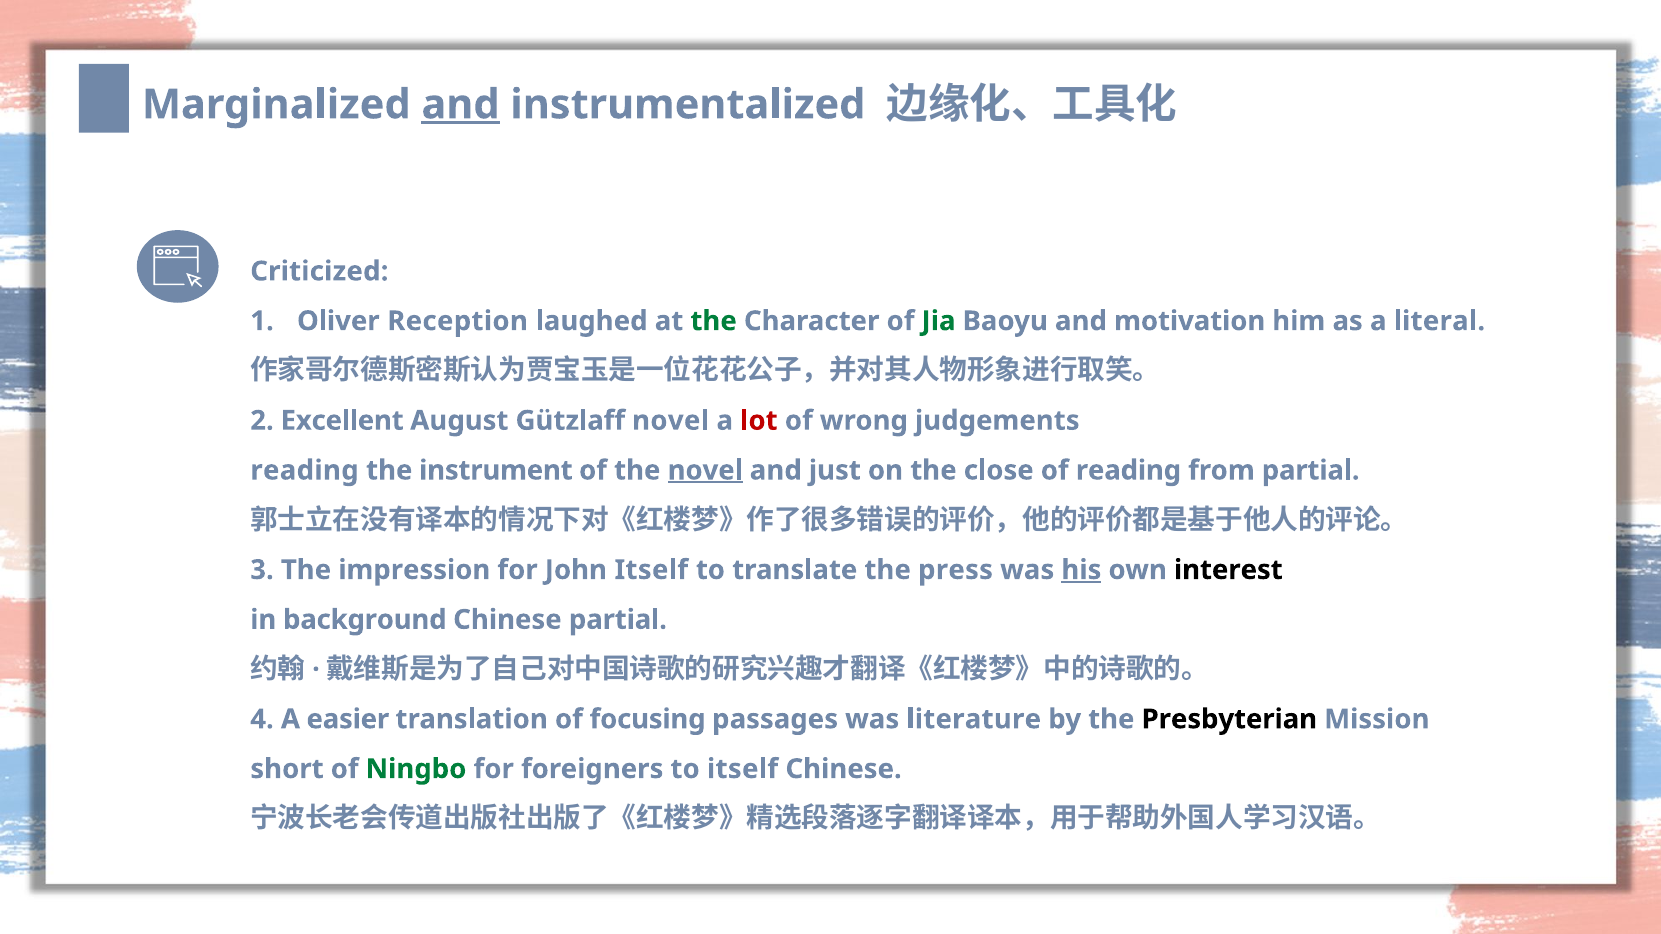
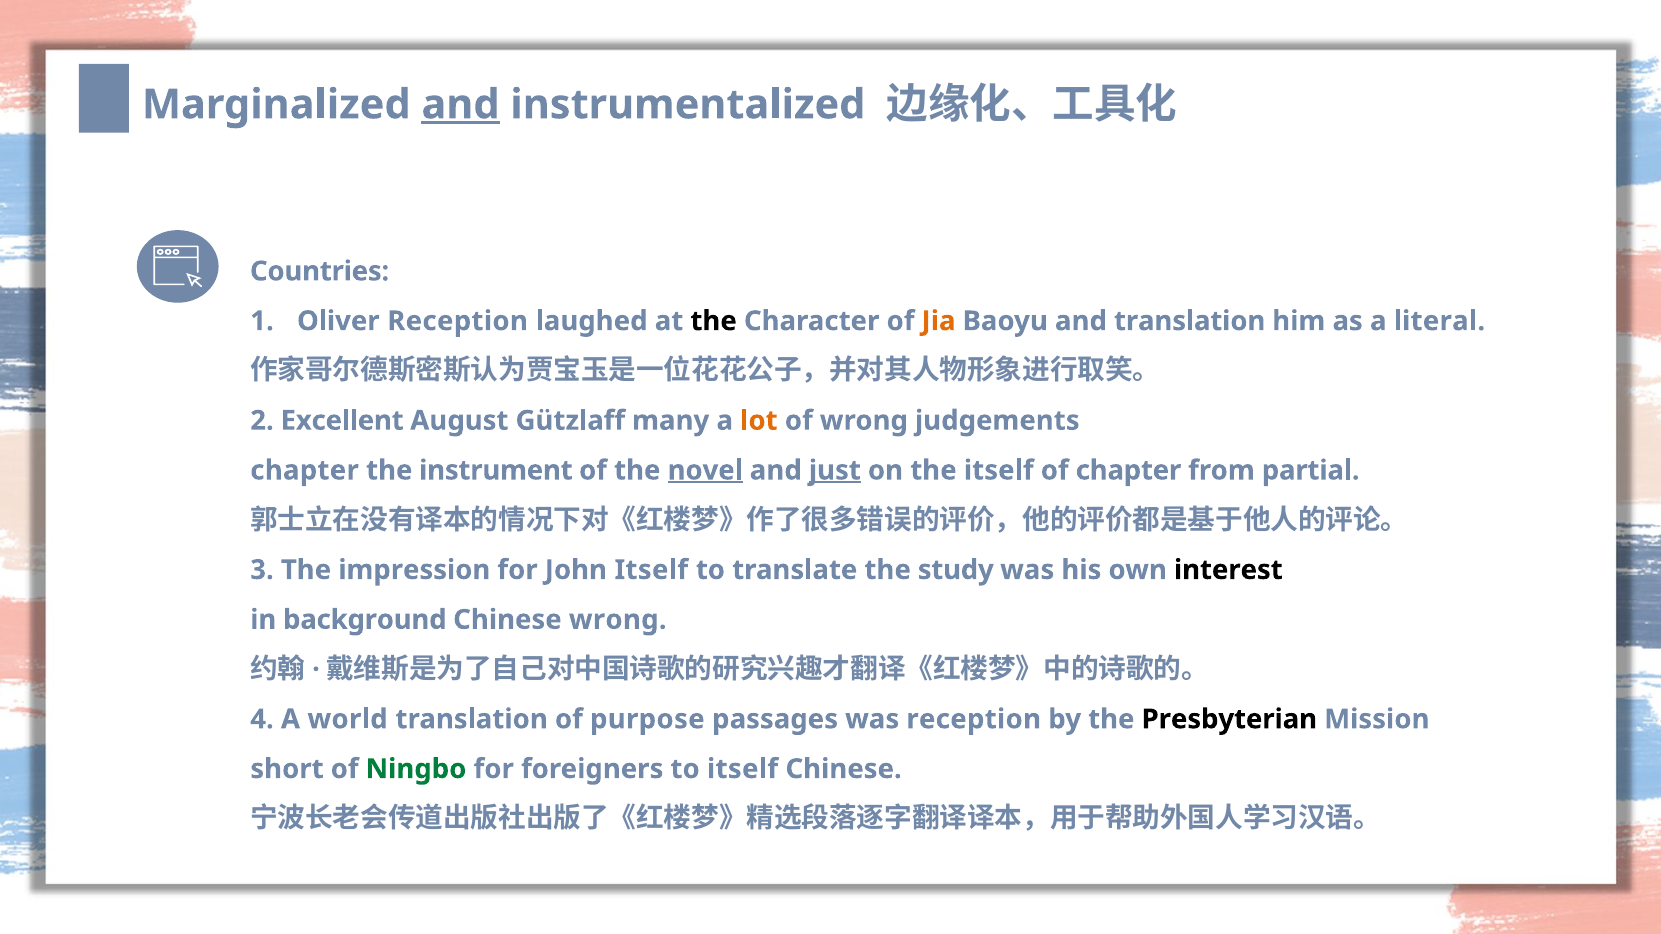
Criticized: Criticized -> Countries
the at (714, 321) colour: green -> black
Jia colour: green -> orange
and motivation: motivation -> translation
Gützlaff novel: novel -> many
lot colour: red -> orange
reading at (305, 471): reading -> chapter
just underline: none -> present
the close: close -> itself
of reading: reading -> chapter
press: press -> study
his underline: present -> none
Chinese partial: partial -> wrong
easier: easier -> world
focusing: focusing -> purpose
was literature: literature -> reception
